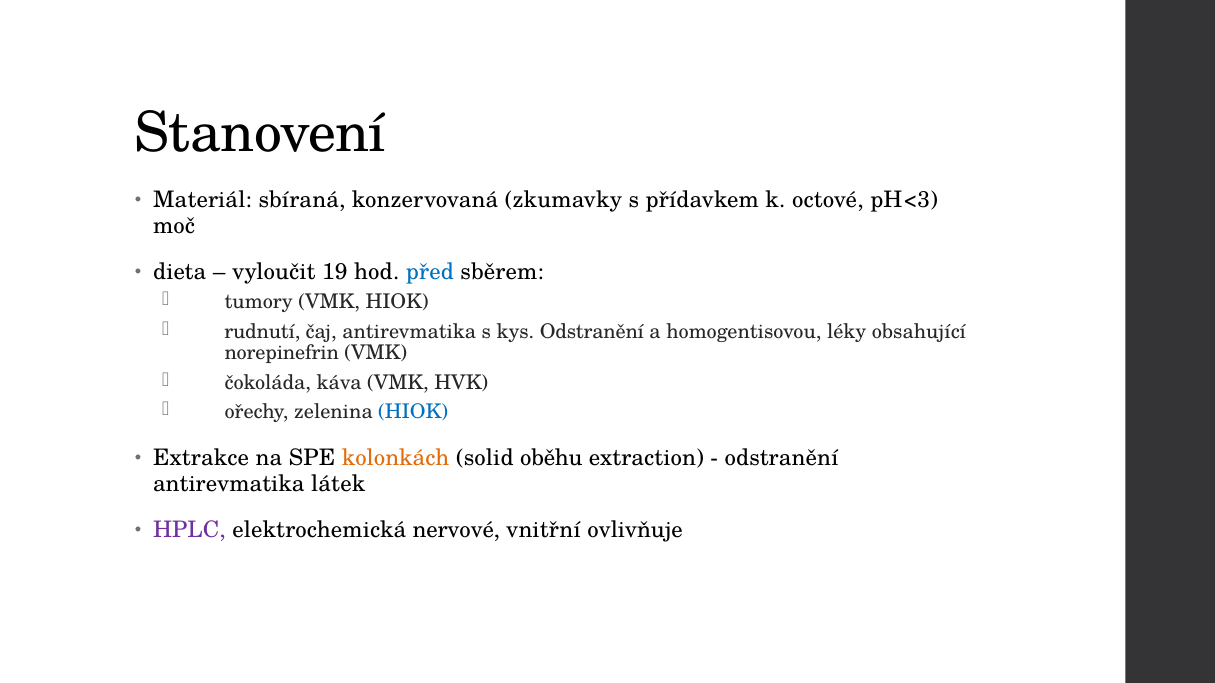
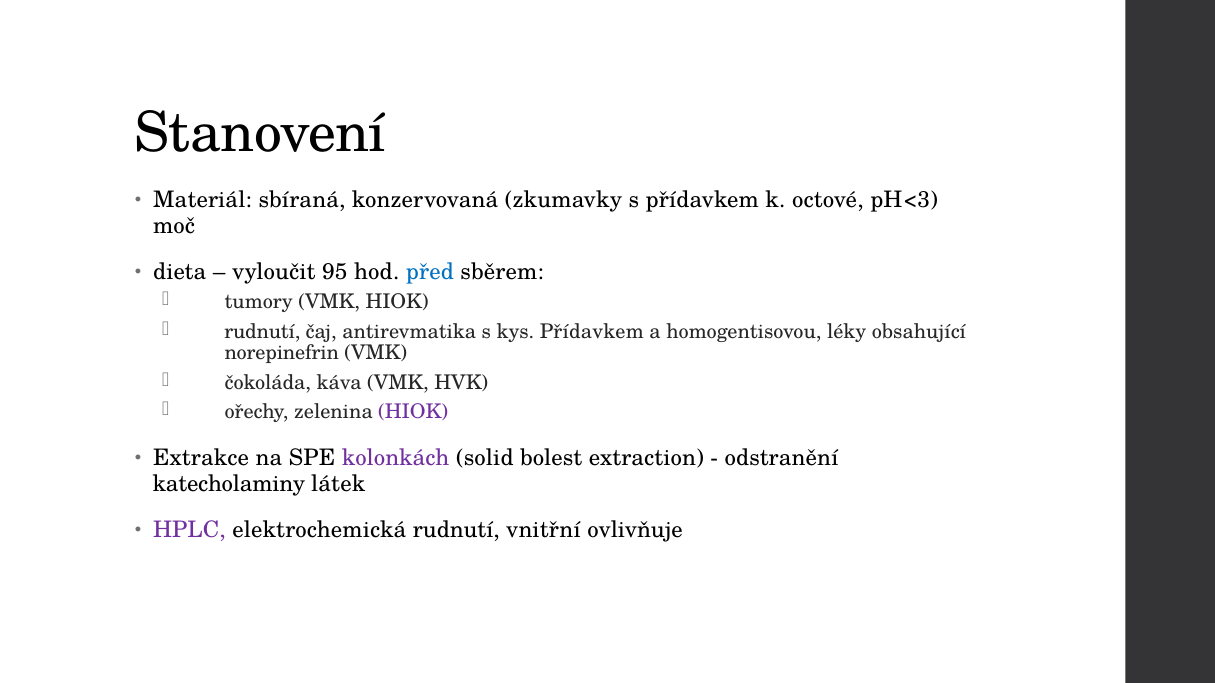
19: 19 -> 95
kys Odstranění: Odstranění -> Přídavkem
HIOK at (413, 412) colour: blue -> purple
kolonkách colour: orange -> purple
oběhu: oběhu -> bolest
antirevmatika at (229, 484): antirevmatika -> katecholaminy
elektrochemická nervové: nervové -> rudnutí
